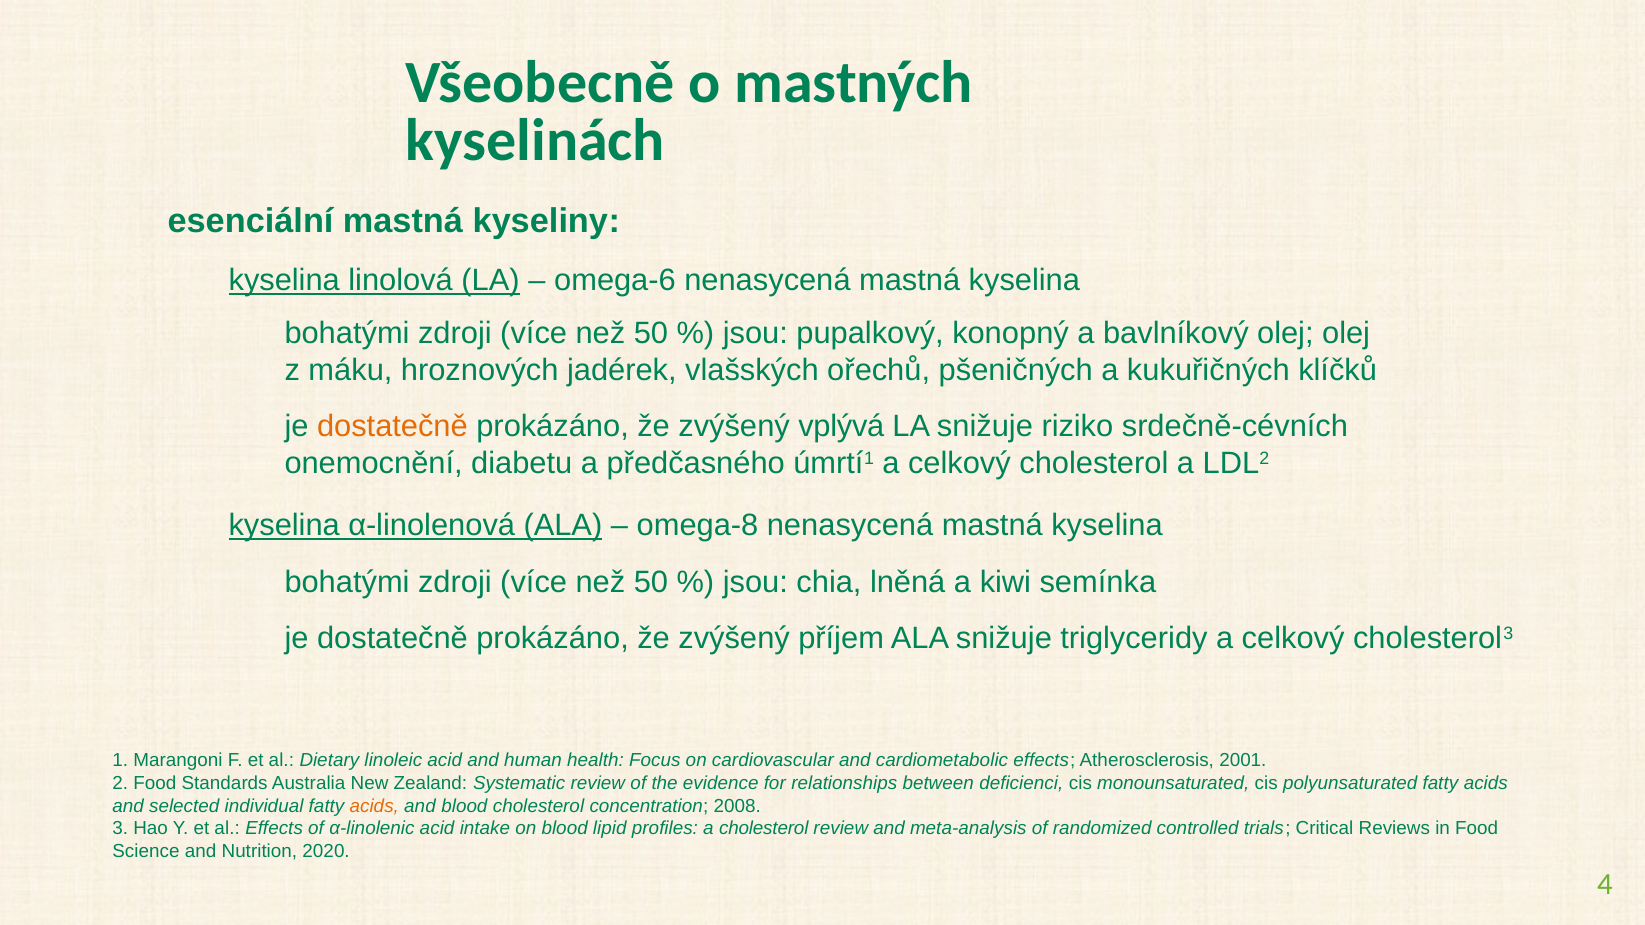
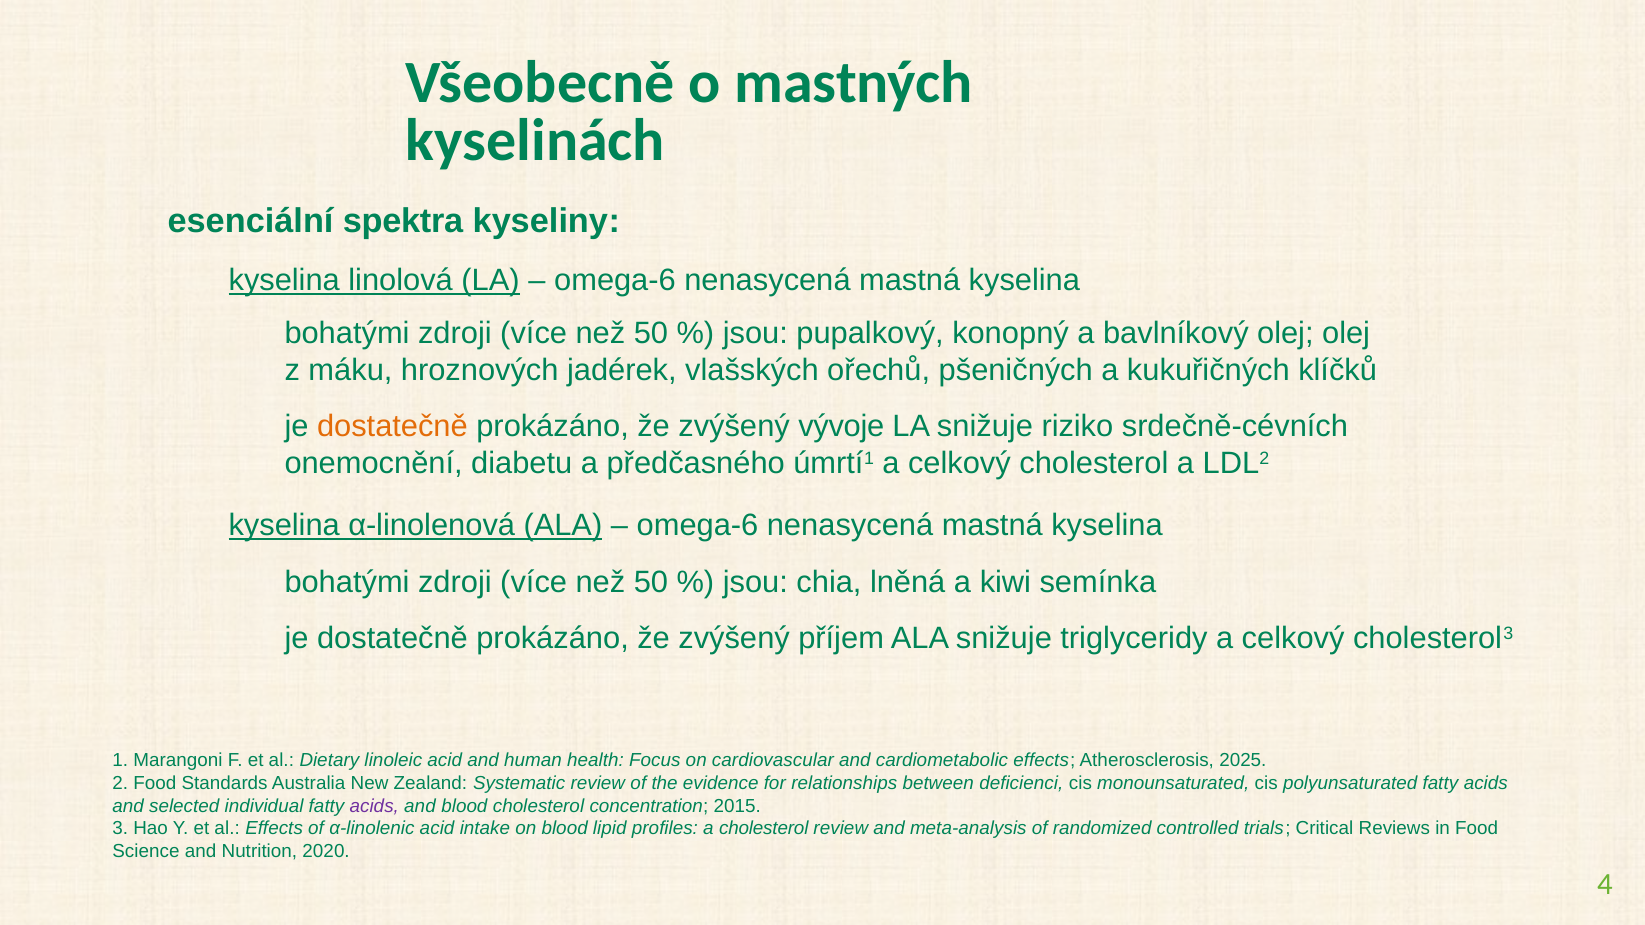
esenciální mastná: mastná -> spektra
vplývá: vplývá -> vývoje
omega-8 at (698, 526): omega-8 -> omega-6
2001: 2001 -> 2025
acids at (374, 806) colour: orange -> purple
2008: 2008 -> 2015
